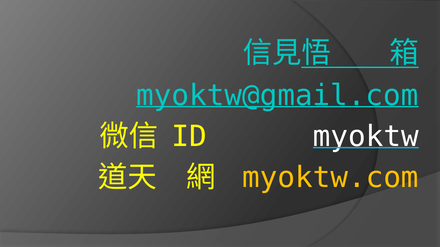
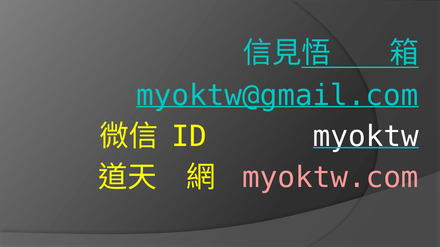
myoktw.com colour: yellow -> pink
